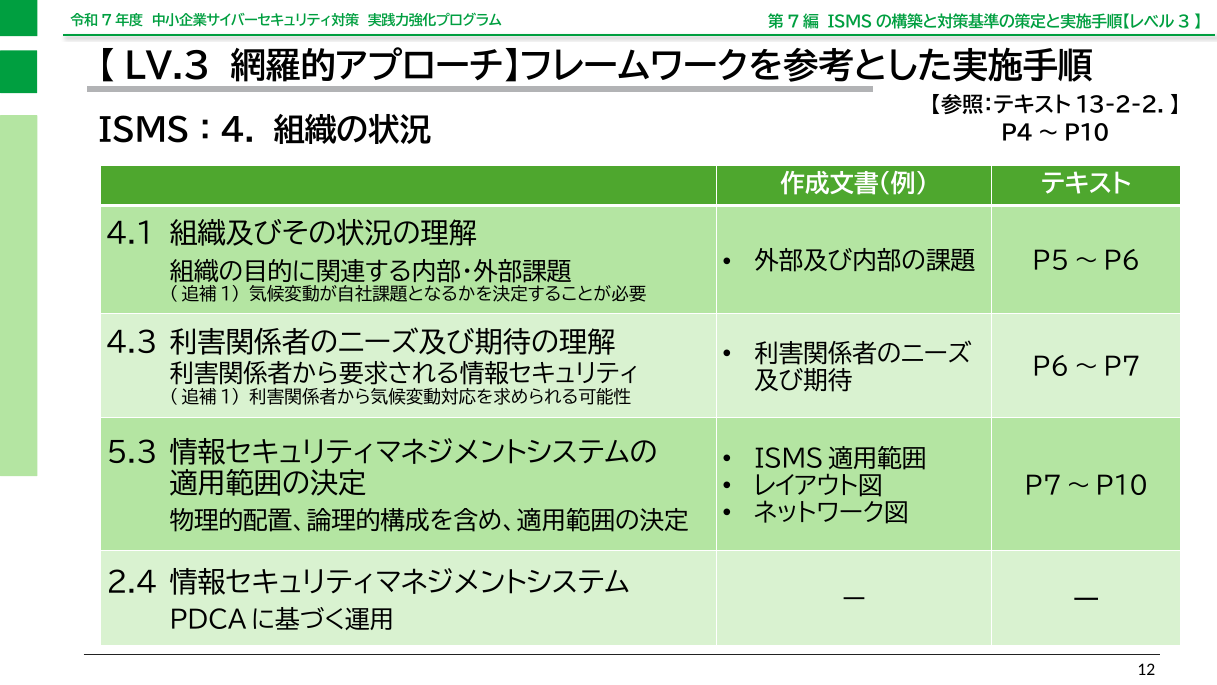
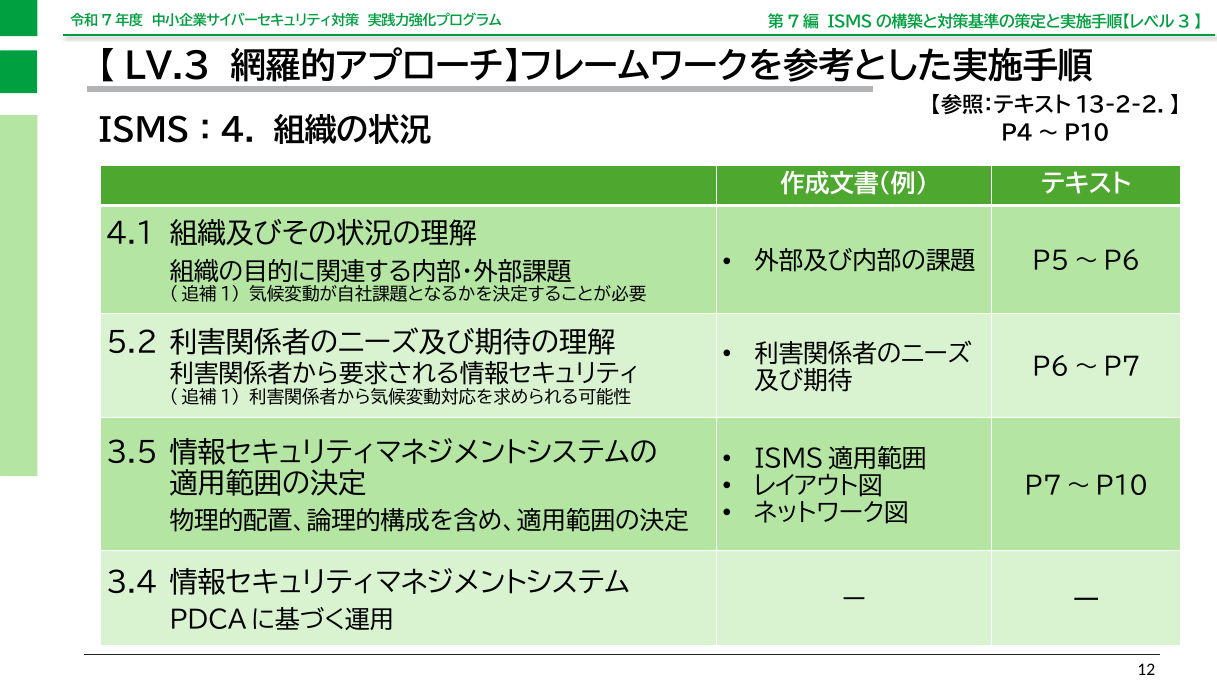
4.3: 4.3 -> 5.2
5.3: 5.3 -> 3.5
2.4: 2.4 -> 3.4
